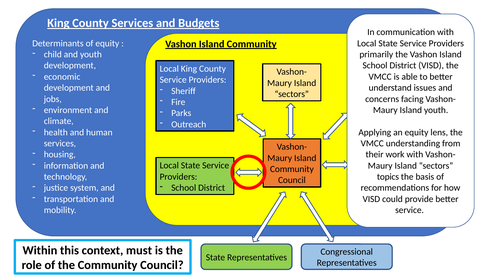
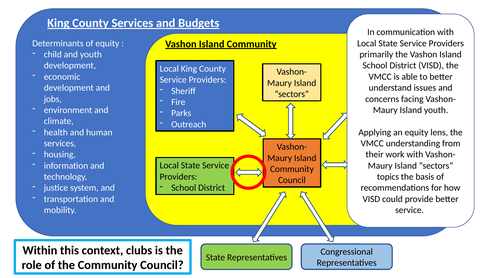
context must: must -> clubs
